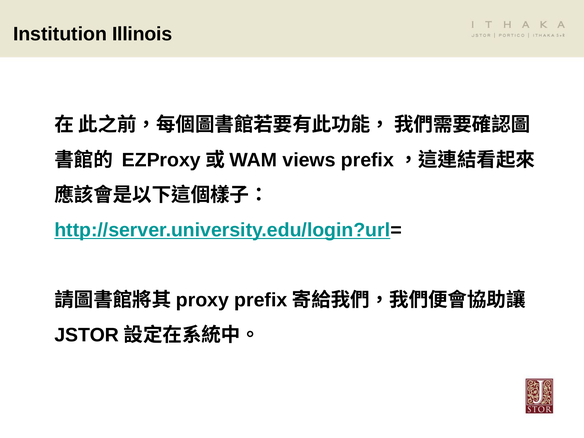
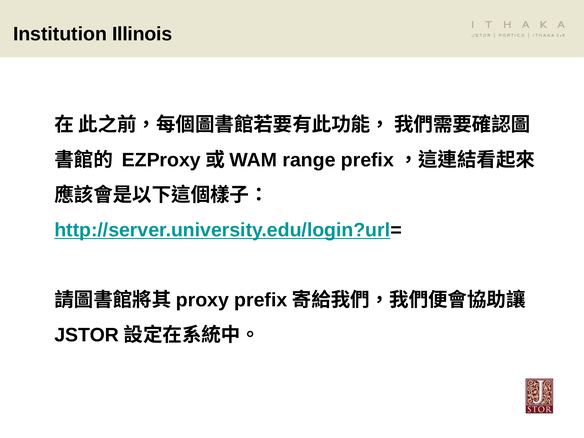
views: views -> range
